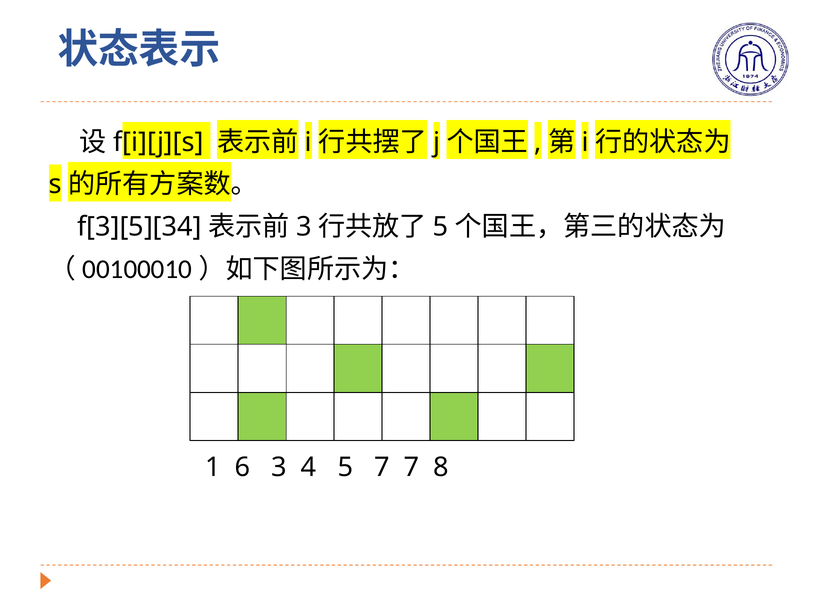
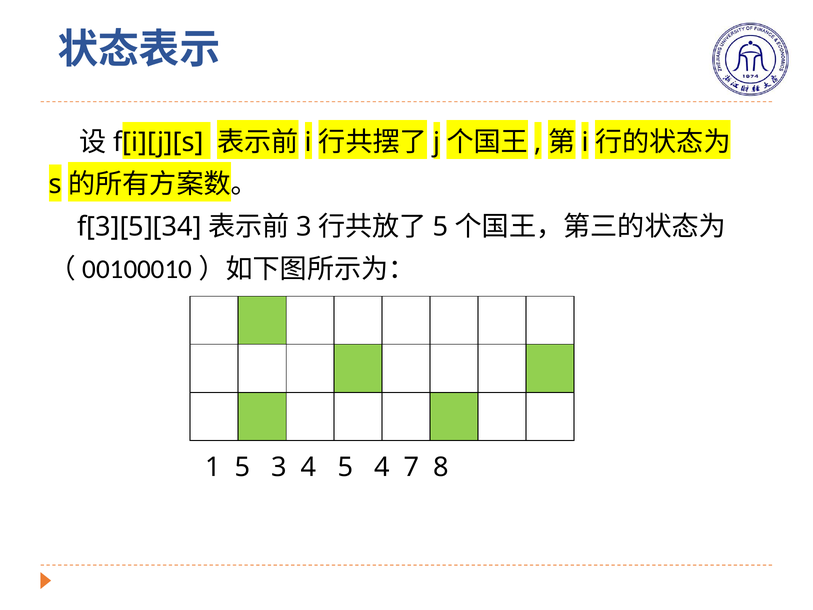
1 6: 6 -> 5
5 7: 7 -> 4
